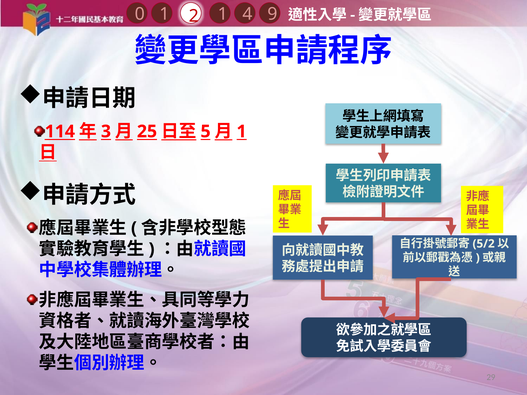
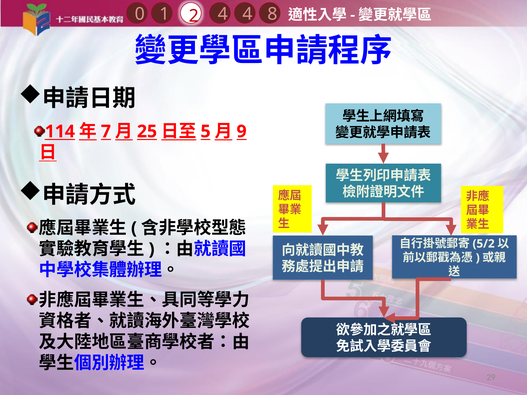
9: 9 -> 8
2 1: 1 -> 4
3: 3 -> 7
1 at (242, 132): 1 -> 9
